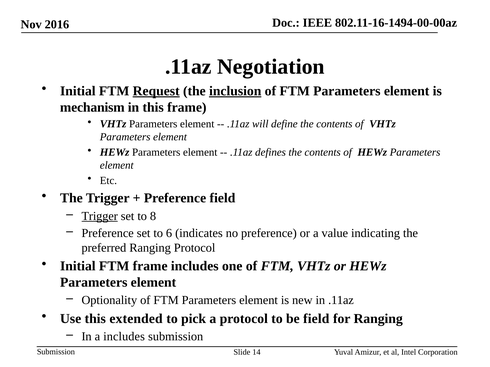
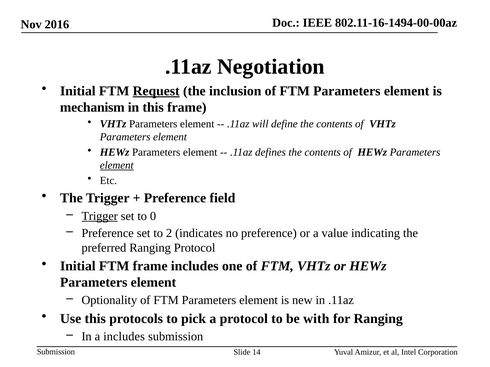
inclusion underline: present -> none
element at (117, 166) underline: none -> present
8: 8 -> 0
6: 6 -> 2
extended: extended -> protocols
be field: field -> with
